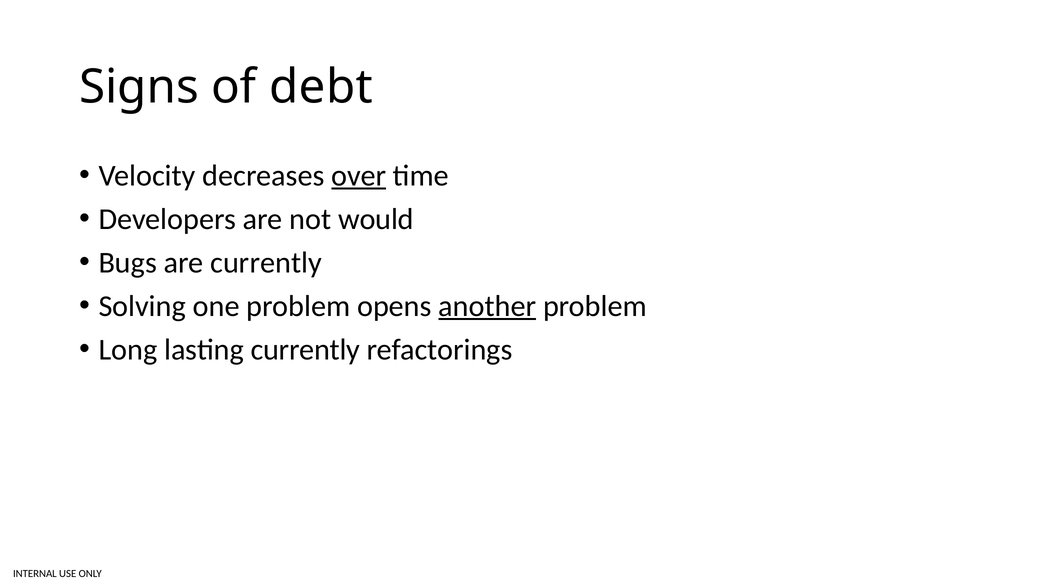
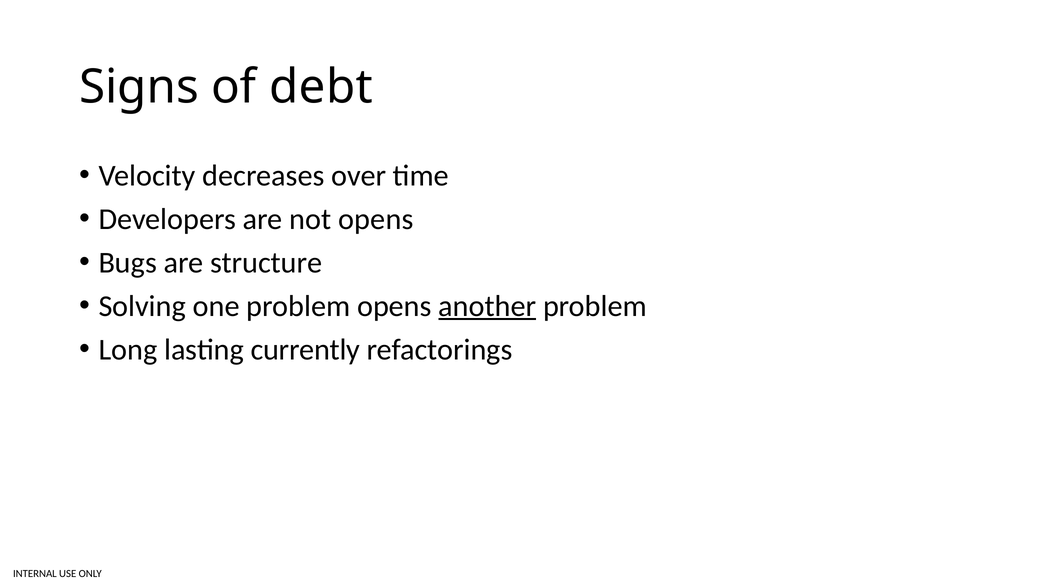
over underline: present -> none
not would: would -> opens
are currently: currently -> structure
